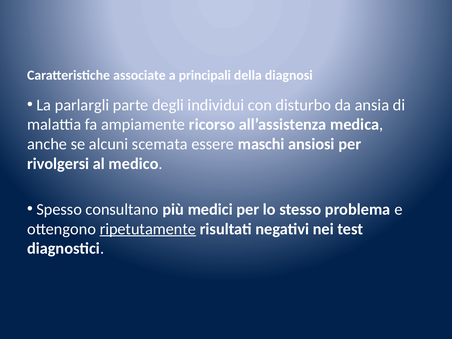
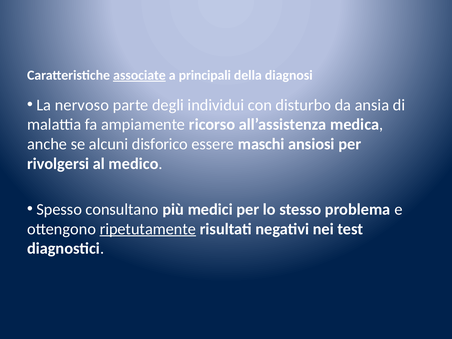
associate underline: none -> present
parlargli: parlargli -> nervoso
scemata: scemata -> disforico
